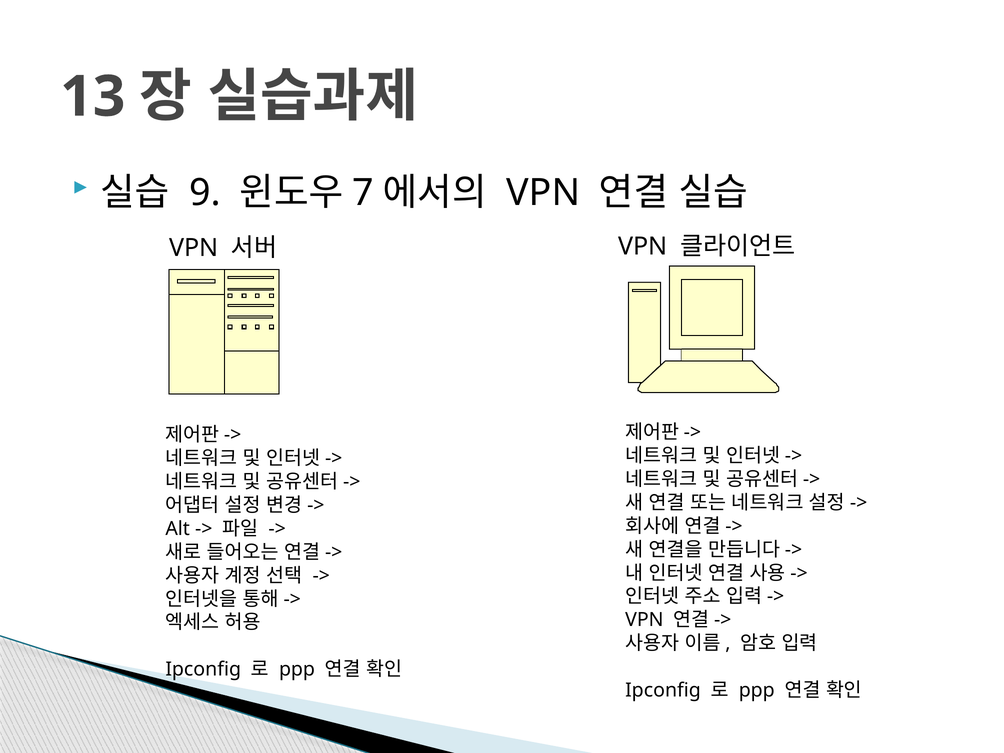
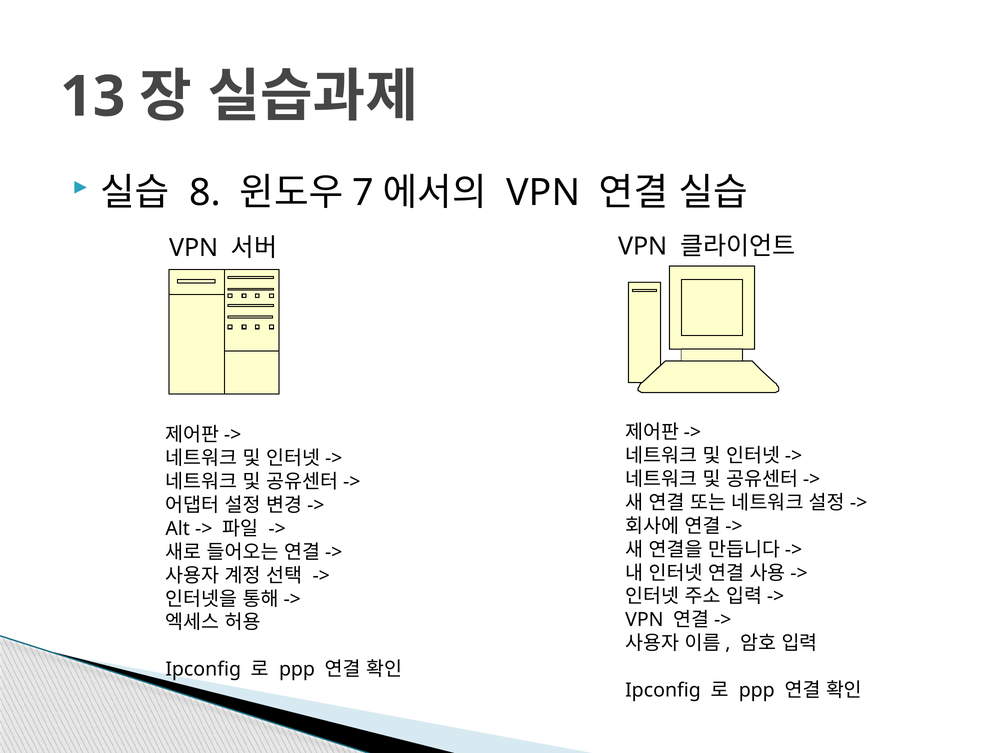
9: 9 -> 8
